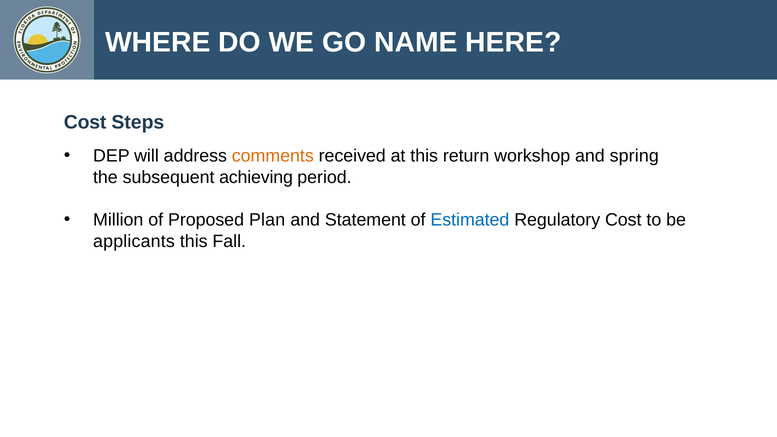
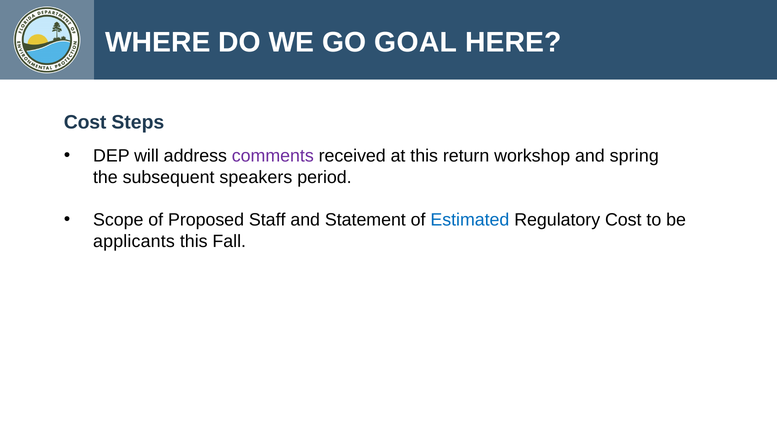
NAME: NAME -> GOAL
comments colour: orange -> purple
achieving: achieving -> speakers
Million: Million -> Scope
Plan: Plan -> Staff
